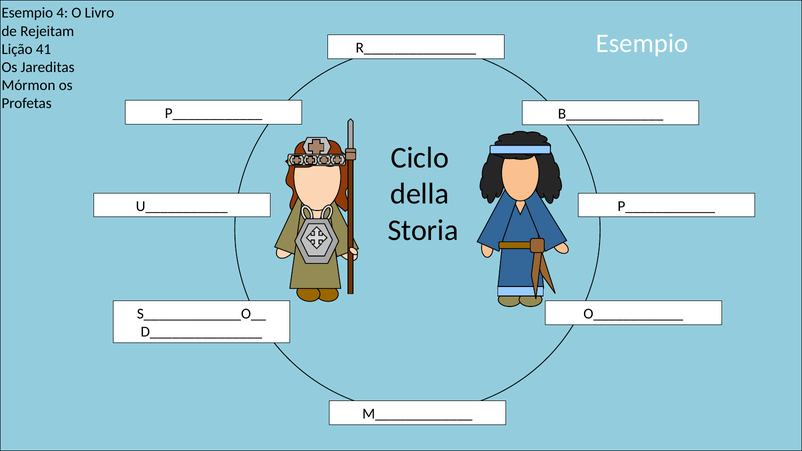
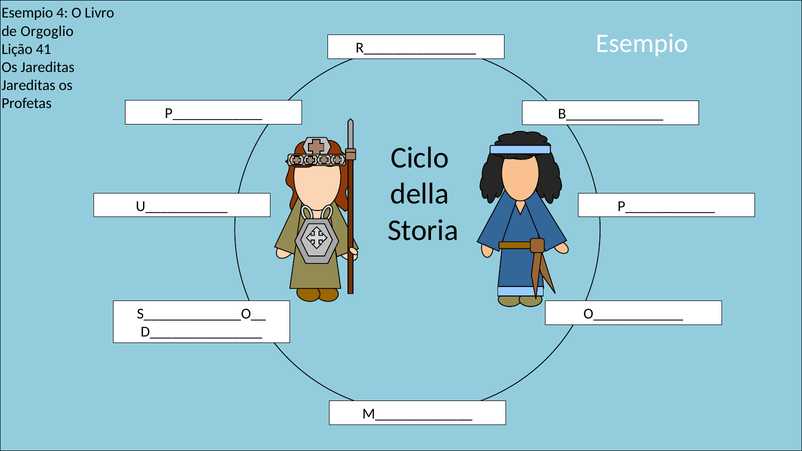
Rejeitam: Rejeitam -> Orgoglio
Mórmon at (28, 85): Mórmon -> Jareditas
